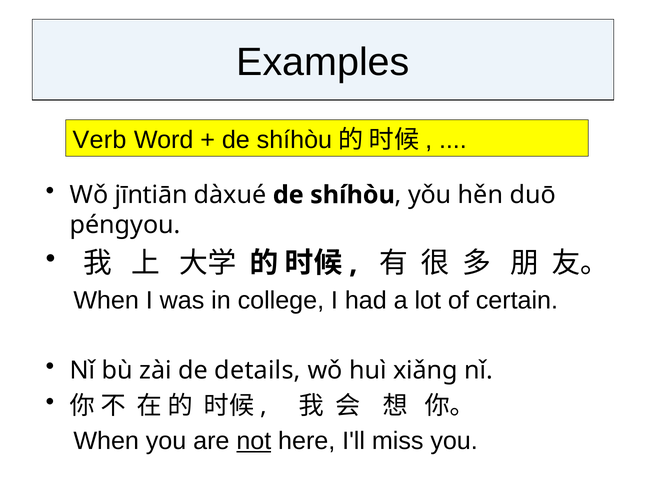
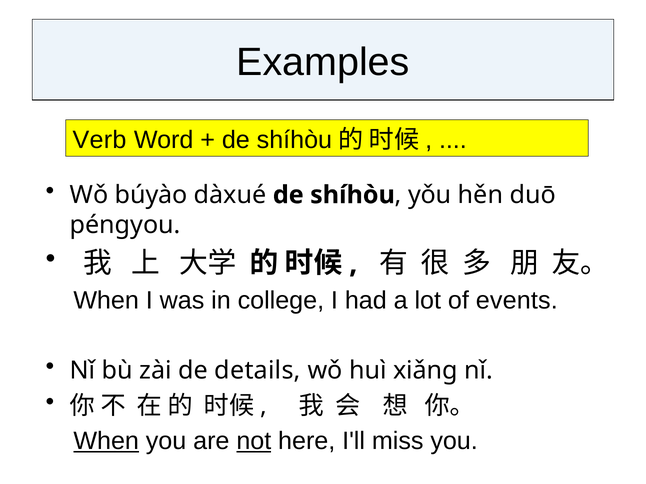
jīntiān: jīntiān -> búyào
certain: certain -> events
When at (106, 441) underline: none -> present
